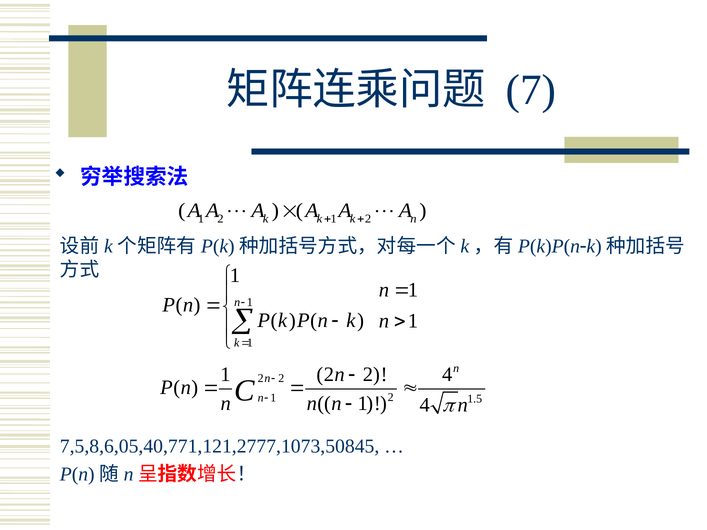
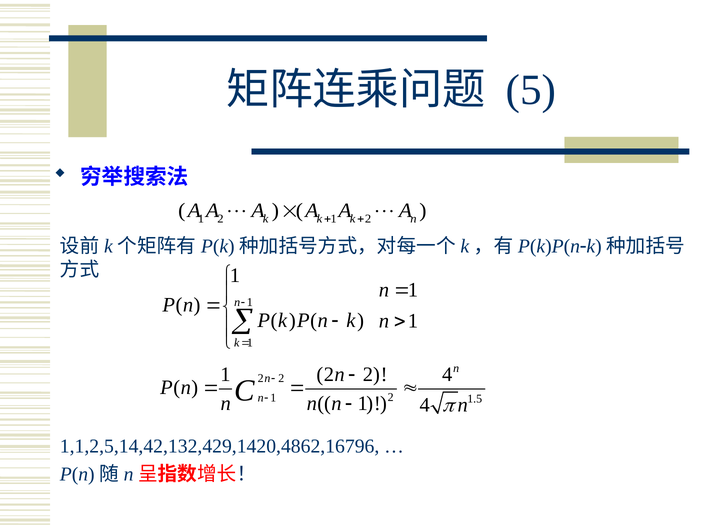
7: 7 -> 5
7,5,8,6,05,40,771,121,2777,1073,50845: 7,5,8,6,05,40,771,121,2777,1073,50845 -> 1,1,2,5,14,42,132,429,1420,4862,16796
